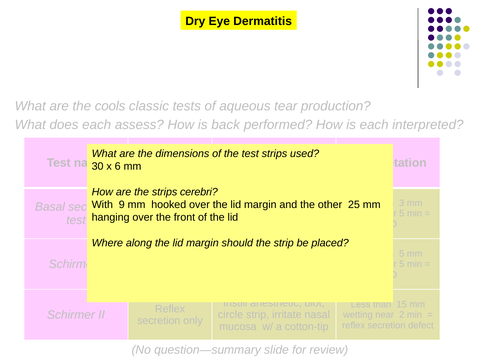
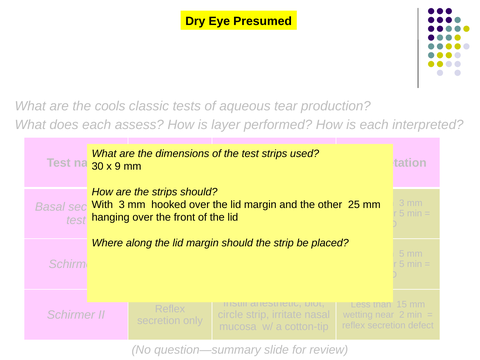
Dermatitis: Dermatitis -> Presumed
back: back -> layer
6: 6 -> 9
strips cerebri: cerebri -> should
9 at (122, 205): 9 -> 3
